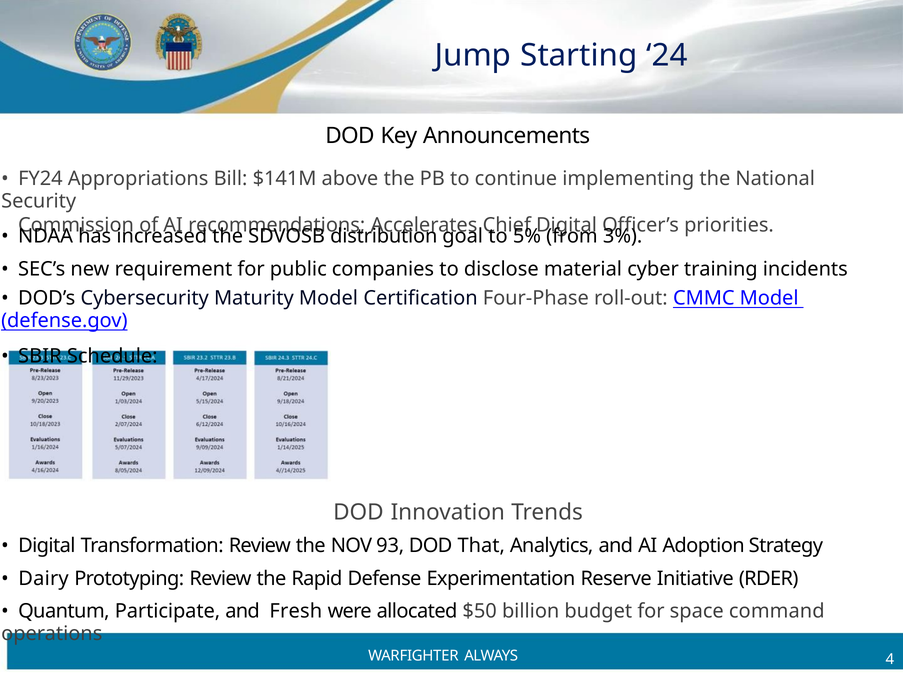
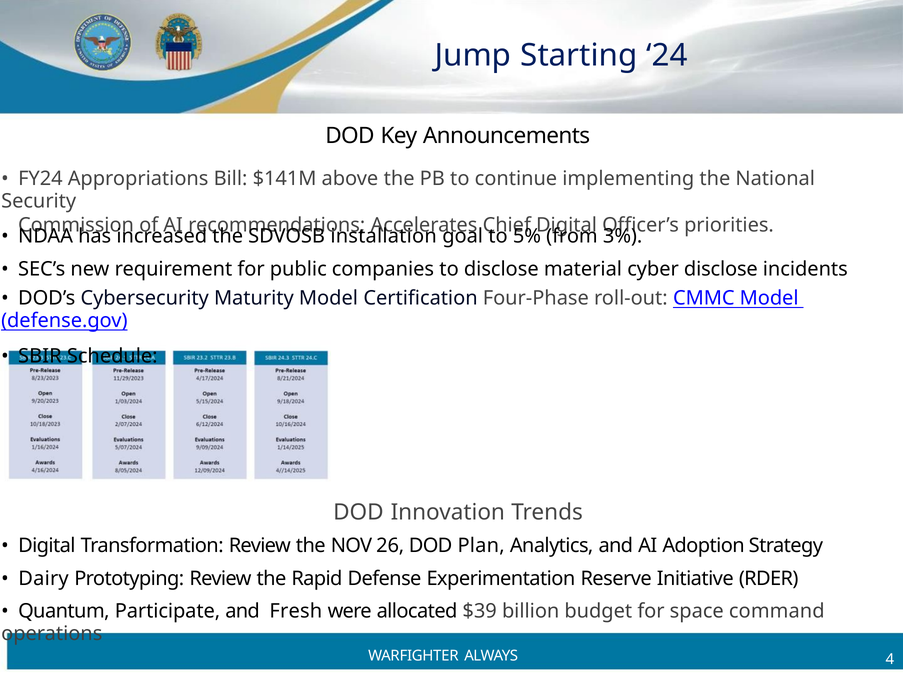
distribution: distribution -> installation
cyber training: training -> disclose
93: 93 -> 26
That: That -> Plan
$50: $50 -> $39
